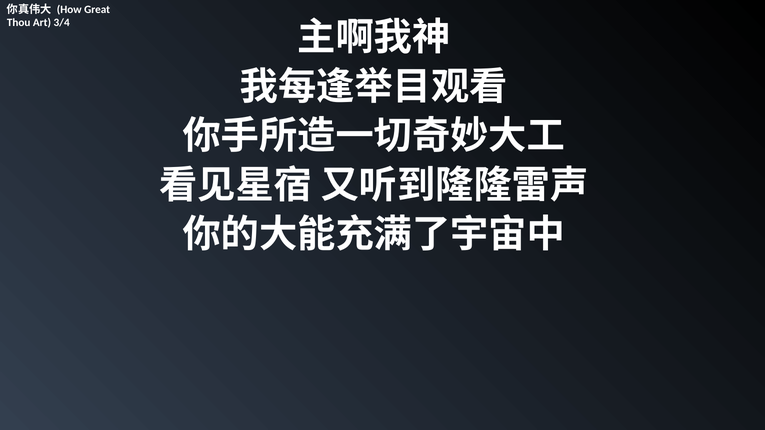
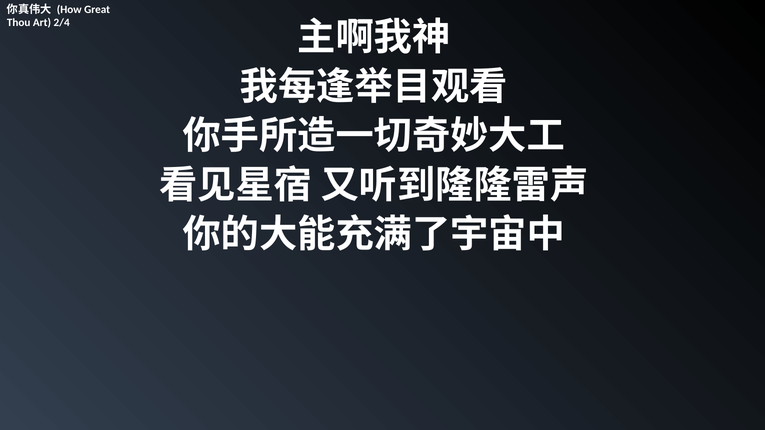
3/4: 3/4 -> 2/4
